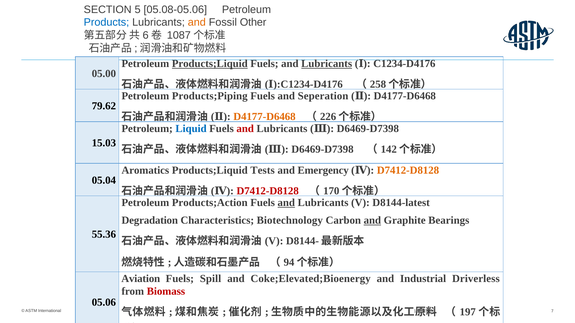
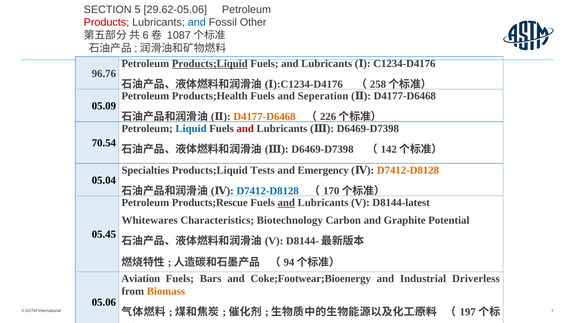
05.08-05.06: 05.08-05.06 -> 29.62-05.06
Products colour: blue -> red
and at (197, 22) colour: orange -> blue
Lubricants at (327, 64) underline: present -> none
05.00: 05.00 -> 96.76
Products;Piping: Products;Piping -> Products;Health
79.62: 79.62 -> 05.09
15.03: 15.03 -> 70.54
Aromatics: Aromatics -> Specialties
D7412-D8128 at (268, 191) colour: red -> blue
Products;Action: Products;Action -> Products;Rescue
Degradation: Degradation -> Whitewares
and at (372, 221) underline: present -> none
Bearings: Bearings -> Potential
55.36: 55.36 -> 05.45
Spill: Spill -> Bars
Coke;Elevated;Bioenergy: Coke;Elevated;Bioenergy -> Coke;Footwear;Bioenergy
Biomass colour: red -> orange
